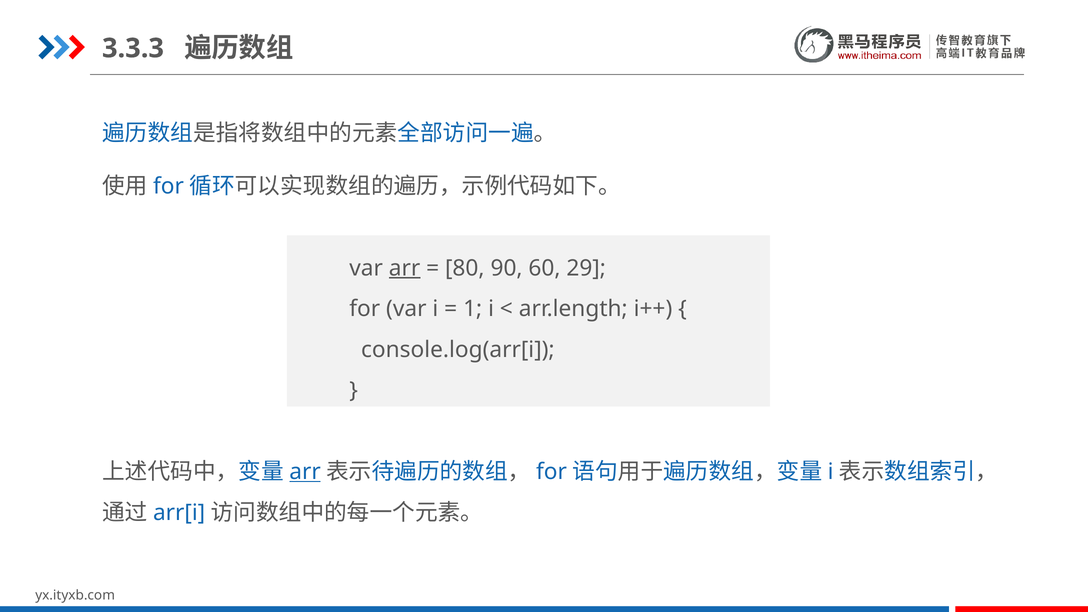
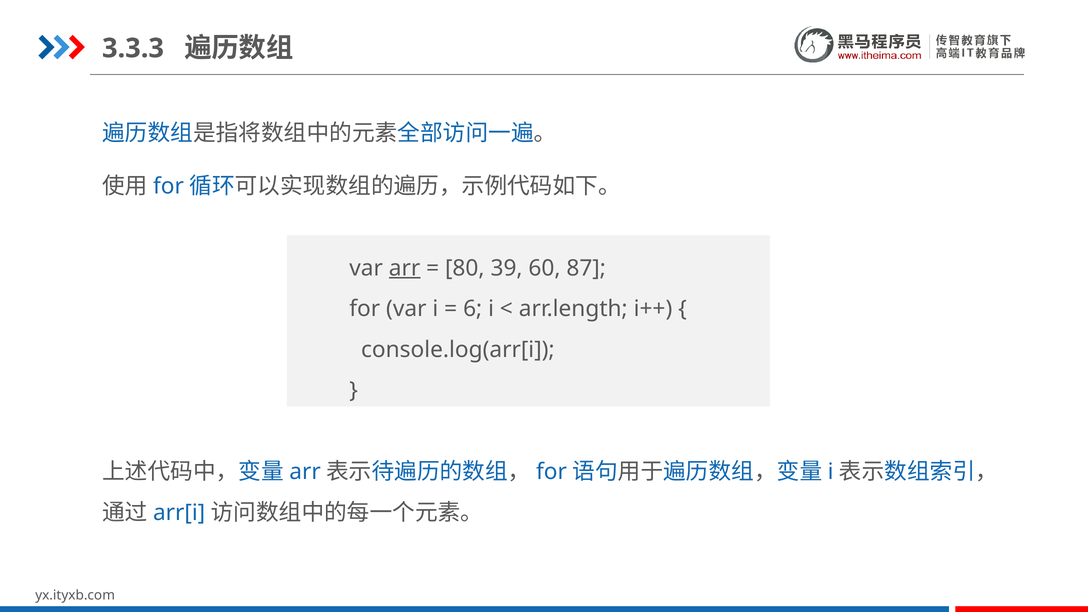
90: 90 -> 39
29: 29 -> 87
1: 1 -> 6
arr at (305, 472) underline: present -> none
